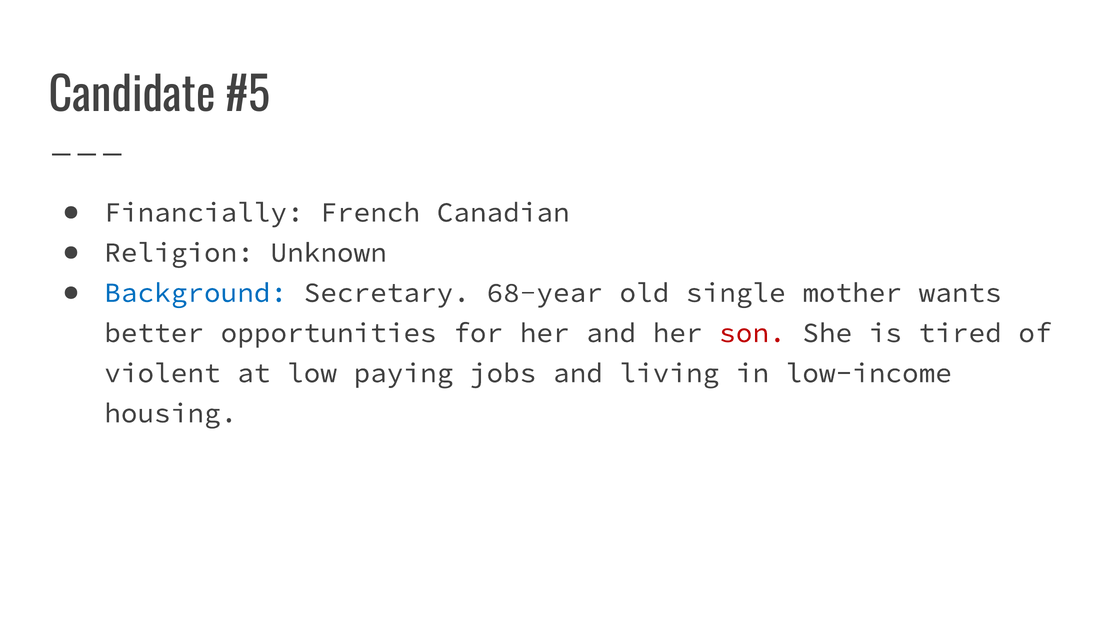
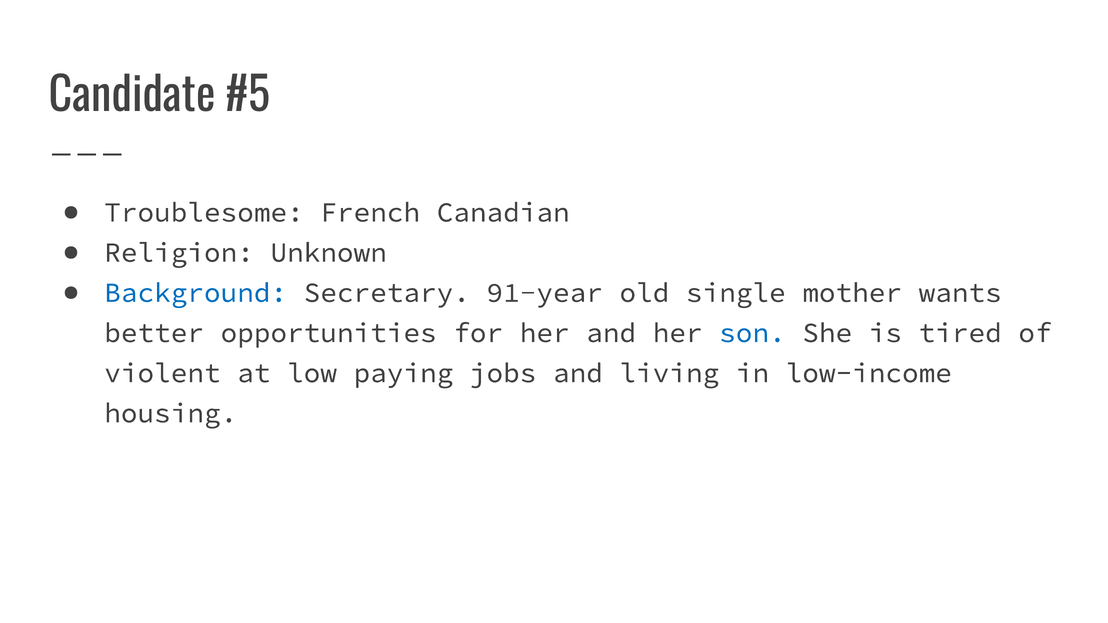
Financially: Financially -> Troublesome
68-year: 68-year -> 91-year
son colour: red -> blue
